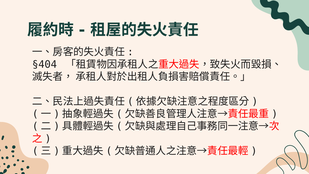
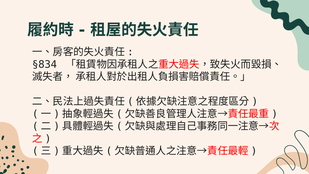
§404: §404 -> §834
